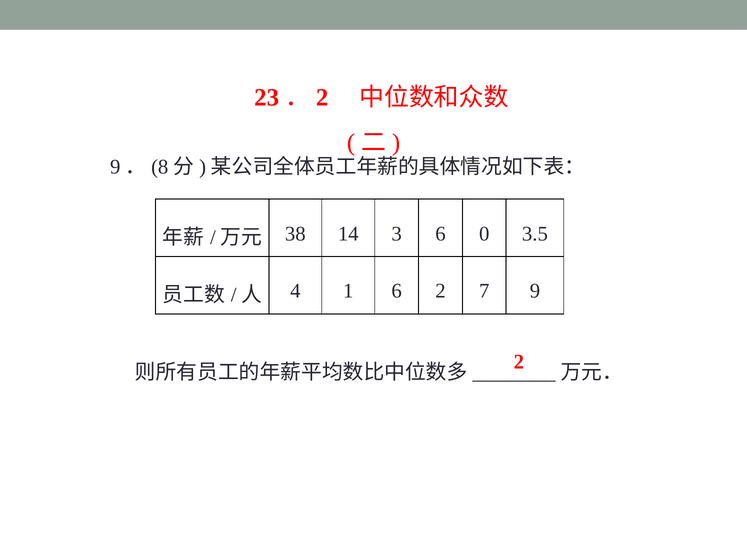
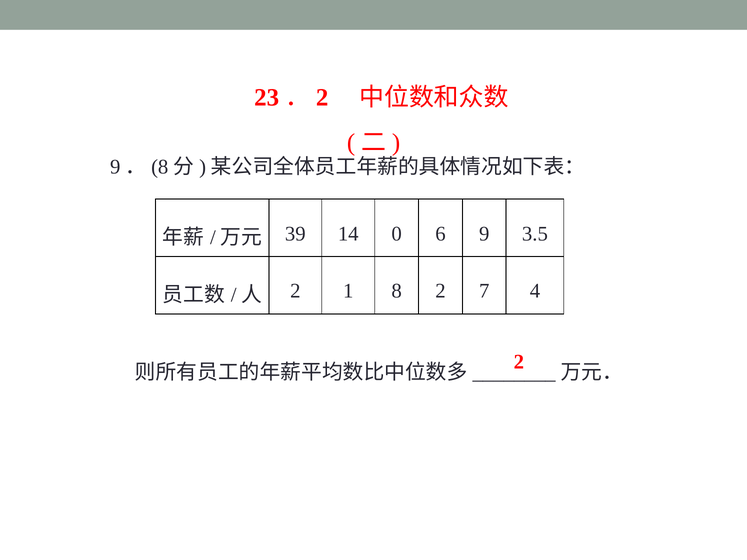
38: 38 -> 39
3: 3 -> 0
0: 0 -> 9
4 at (295, 291): 4 -> 2
1 6: 6 -> 8
9: 9 -> 4
